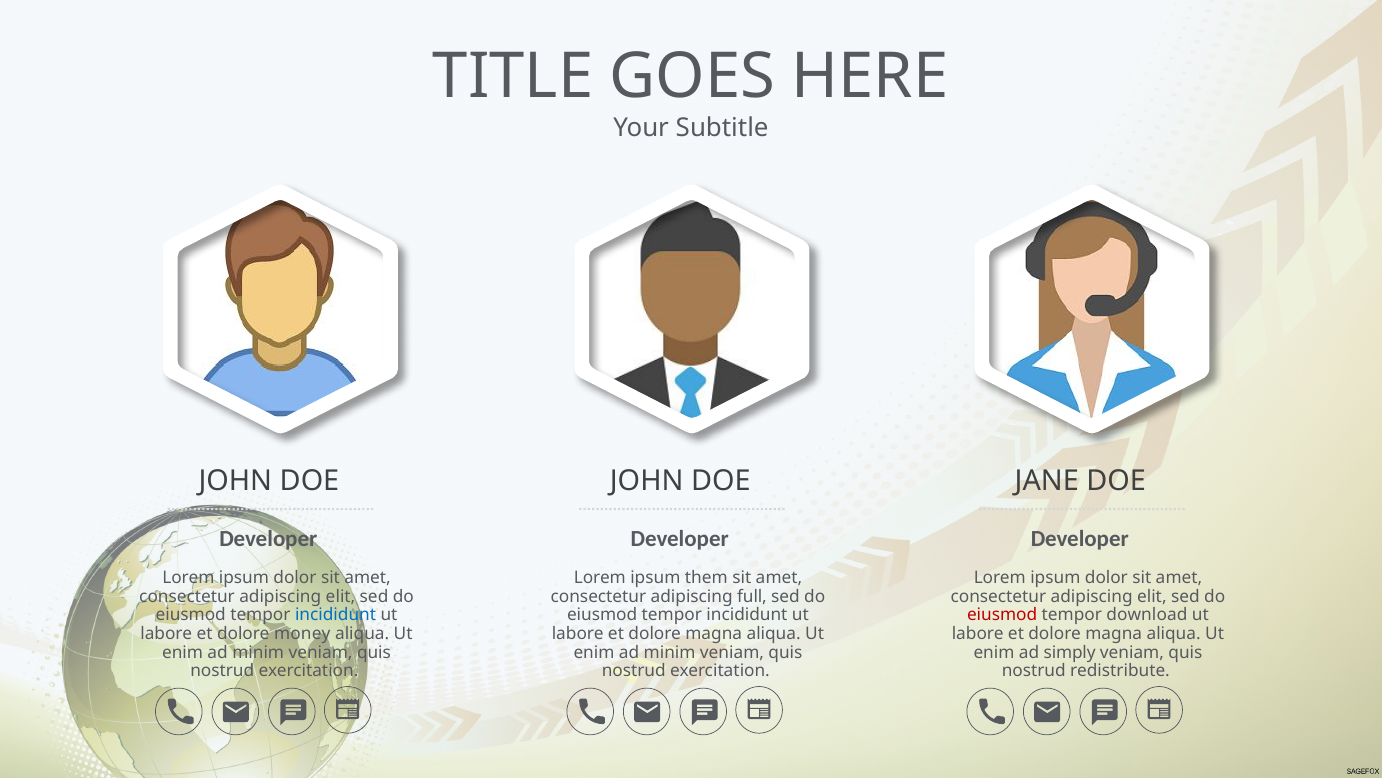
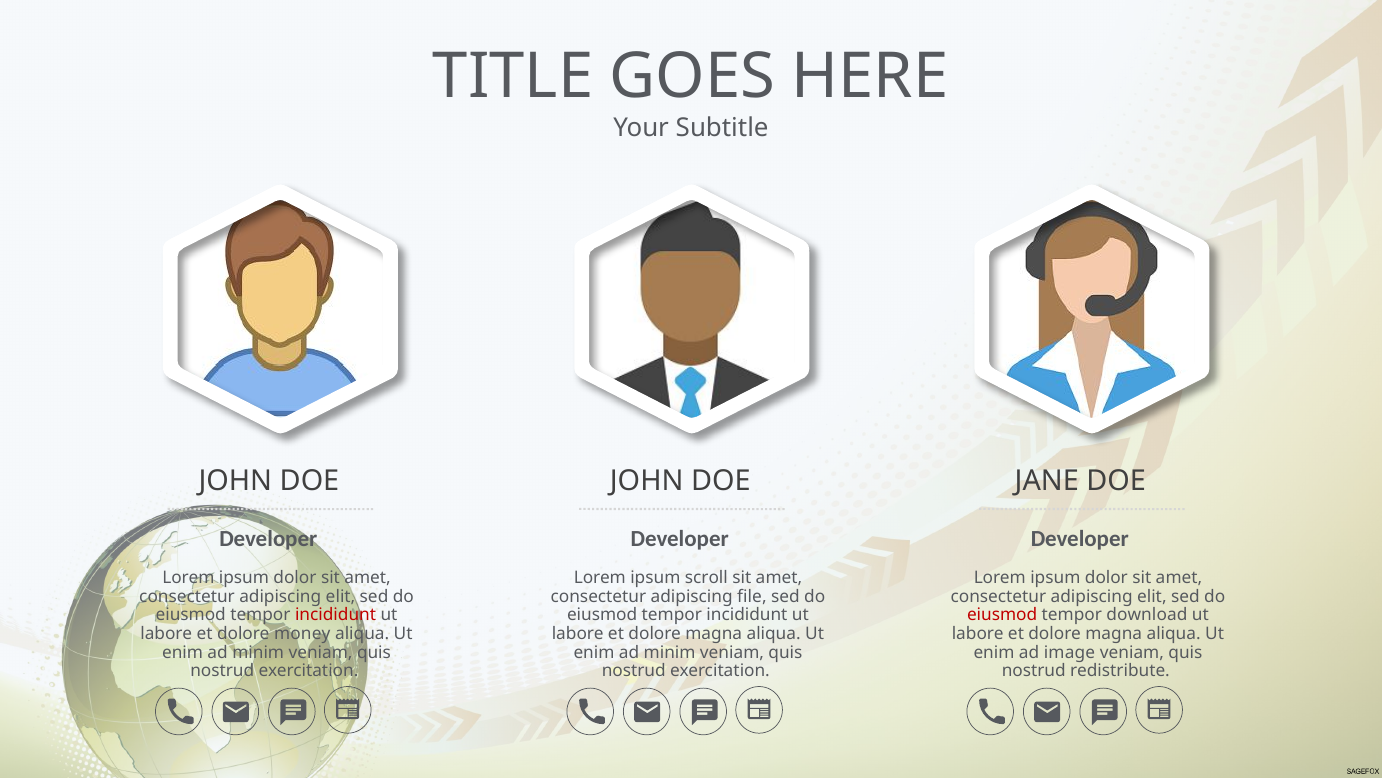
them: them -> scroll
full: full -> file
incididunt at (336, 615) colour: blue -> red
simply: simply -> image
